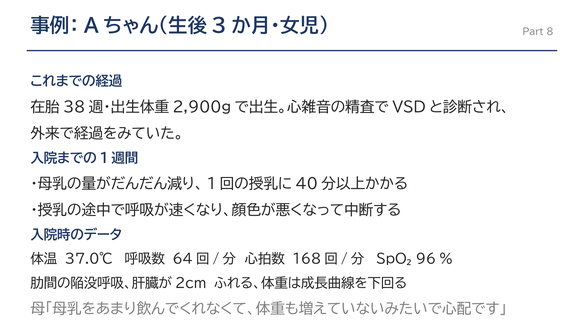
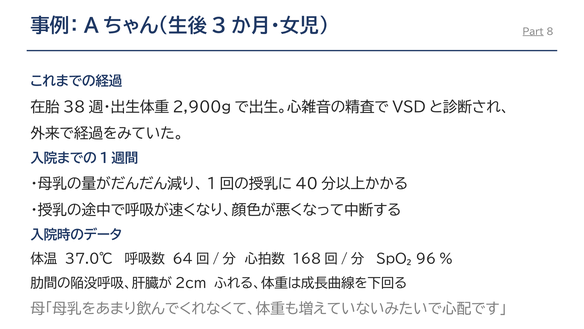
Part underline: none -> present
